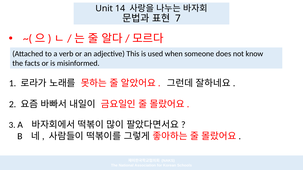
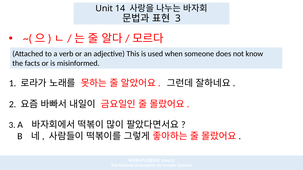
7 at (178, 18): 7 -> 3
